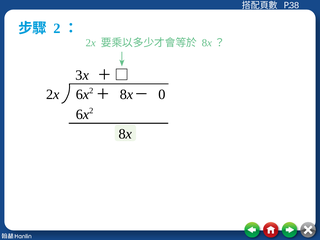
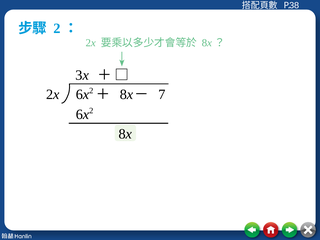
0: 0 -> 7
